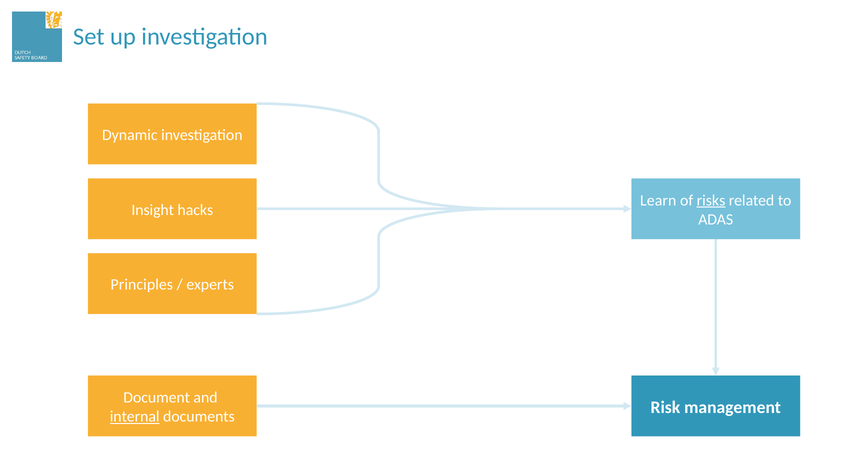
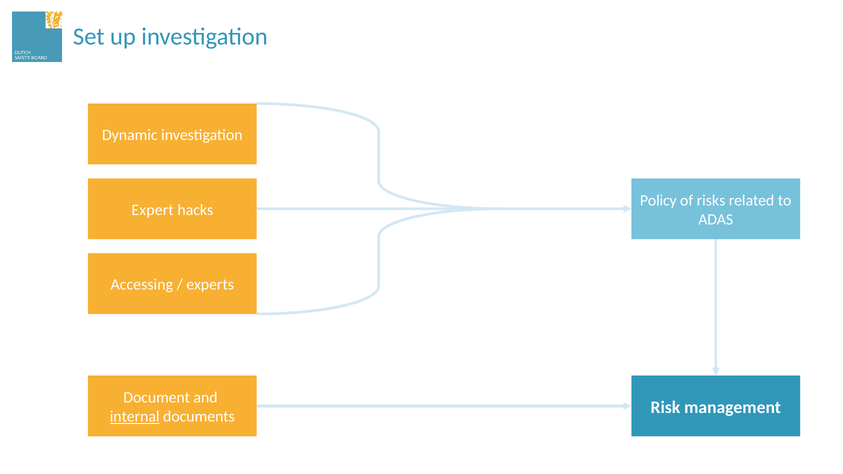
Learn: Learn -> Policy
risks underline: present -> none
Insight: Insight -> Expert
Principles: Principles -> Accessing
